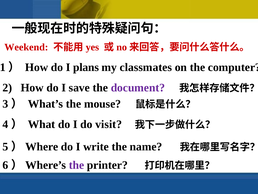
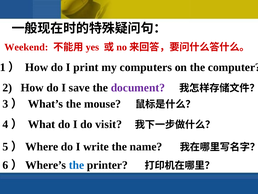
plans: plans -> print
classmates: classmates -> computers
the at (76, 165) colour: purple -> blue
